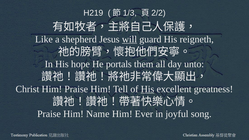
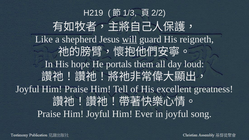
unto: unto -> loud
Christ at (27, 89): Christ -> Joyful
His at (148, 89) underline: present -> none
Him Name: Name -> Joyful
